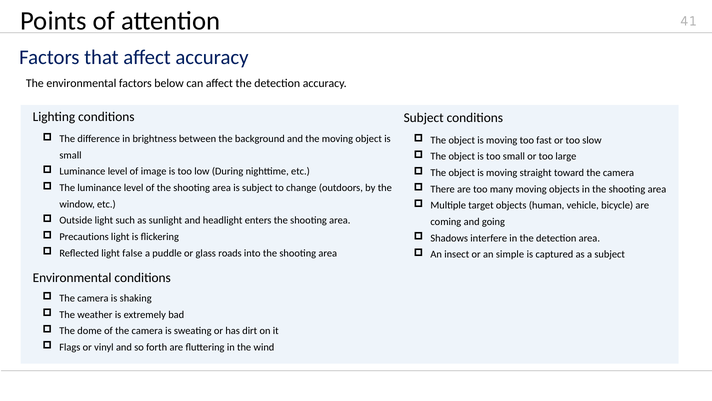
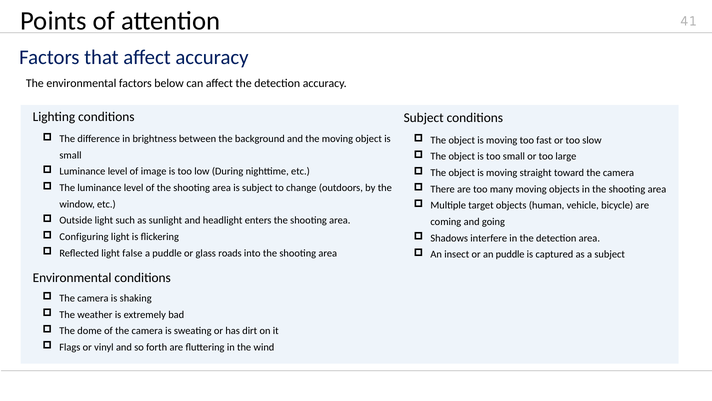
Precautions: Precautions -> Configuring
an simple: simple -> puddle
